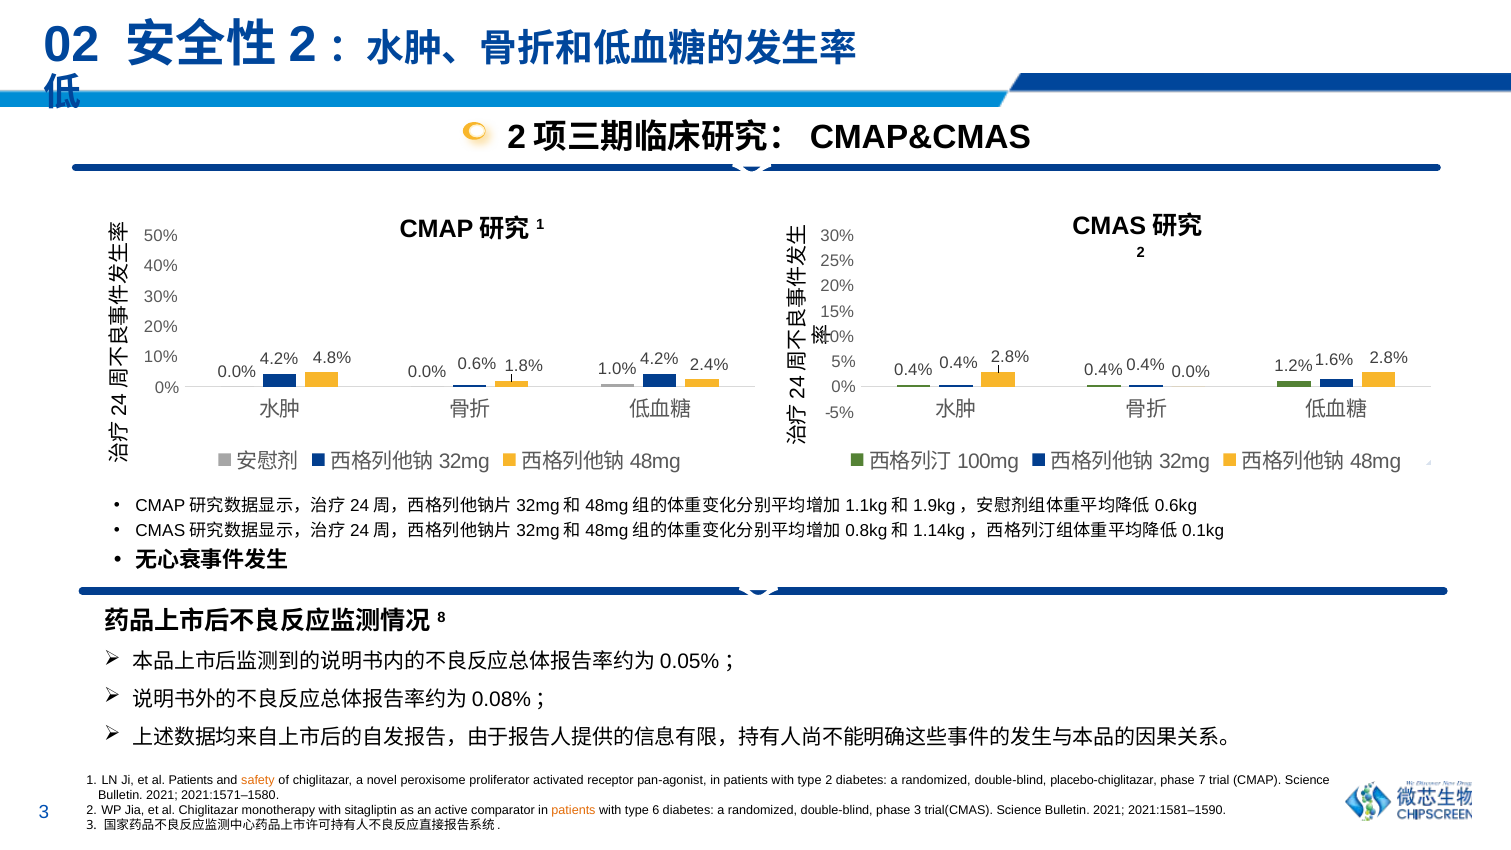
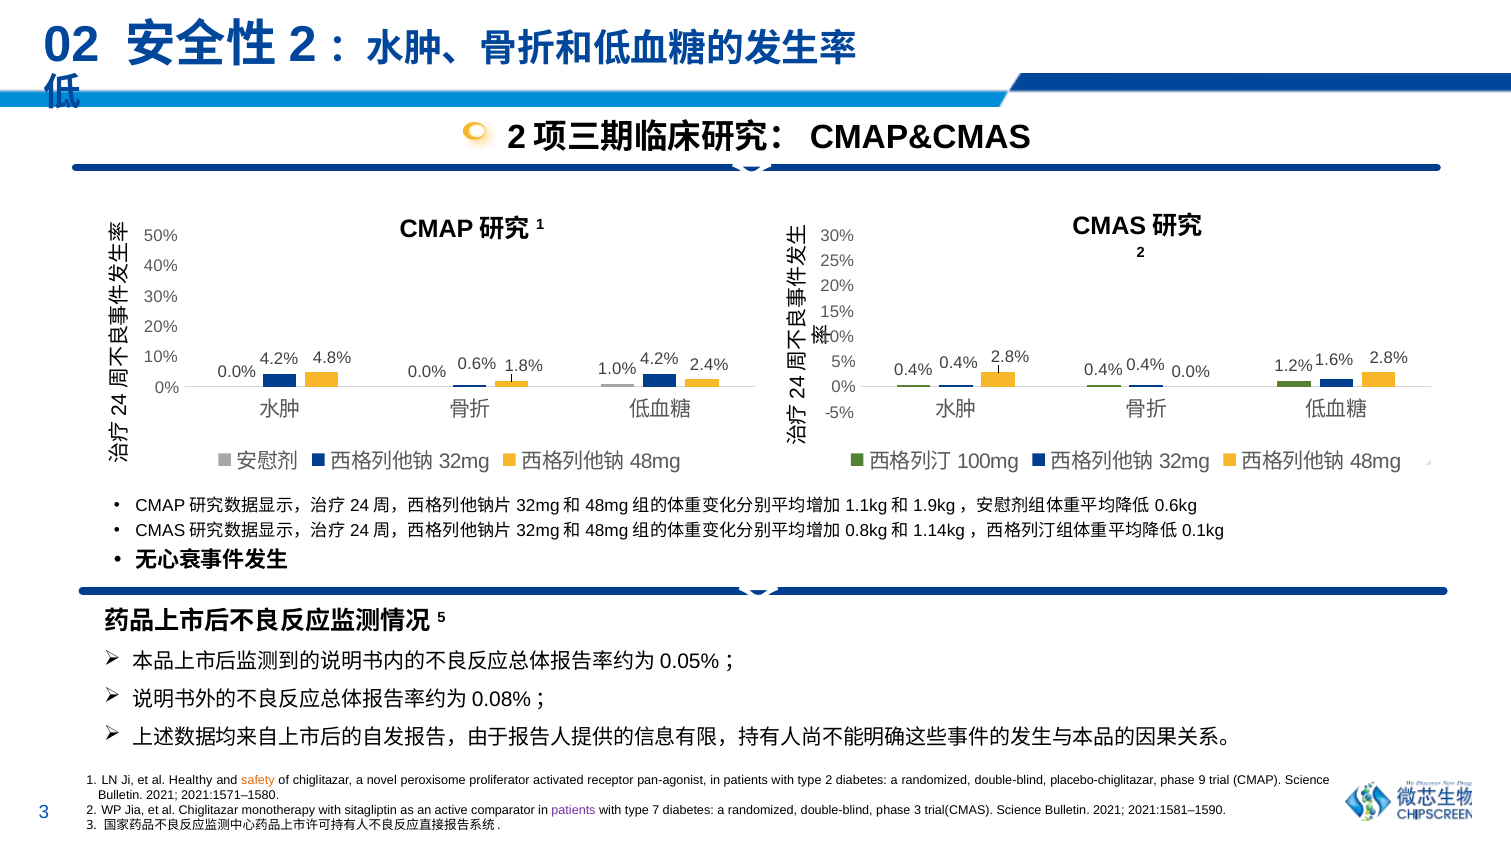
8: 8 -> 5
al Patients: Patients -> Healthy
7: 7 -> 9
patients at (574, 810) colour: orange -> purple
6: 6 -> 7
